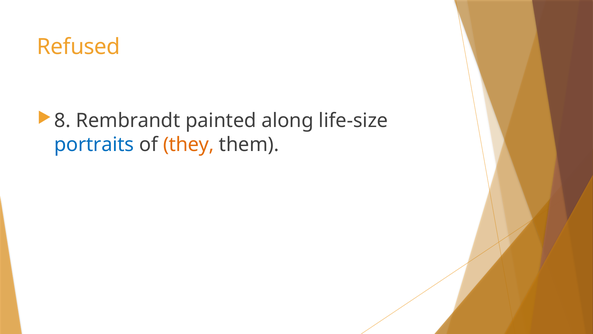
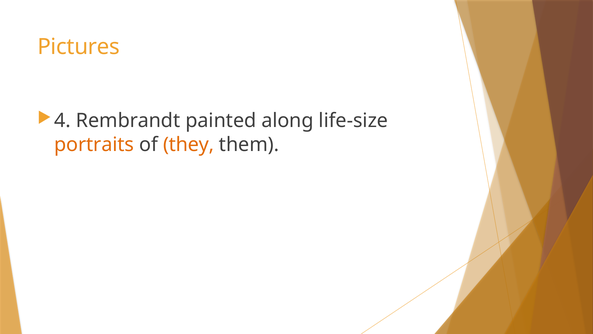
Refused: Refused -> Pictures
8: 8 -> 4
portraits colour: blue -> orange
